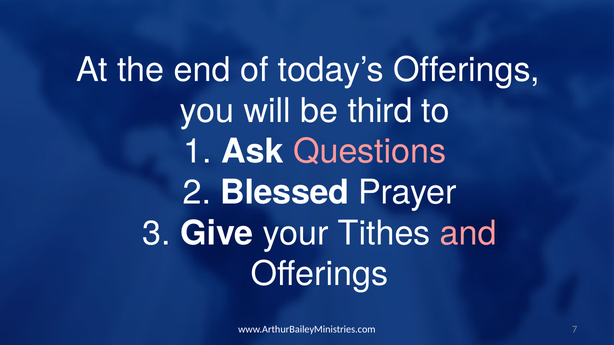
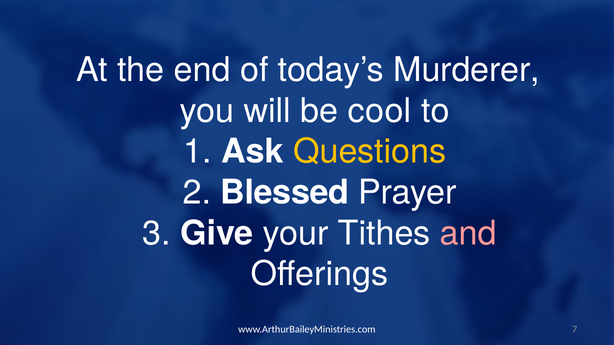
today’s Offerings: Offerings -> Murderer
third: third -> cool
Questions colour: pink -> yellow
